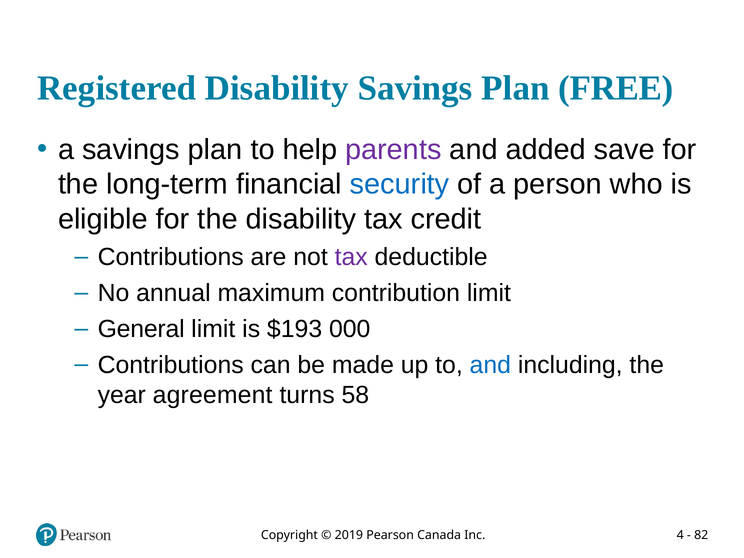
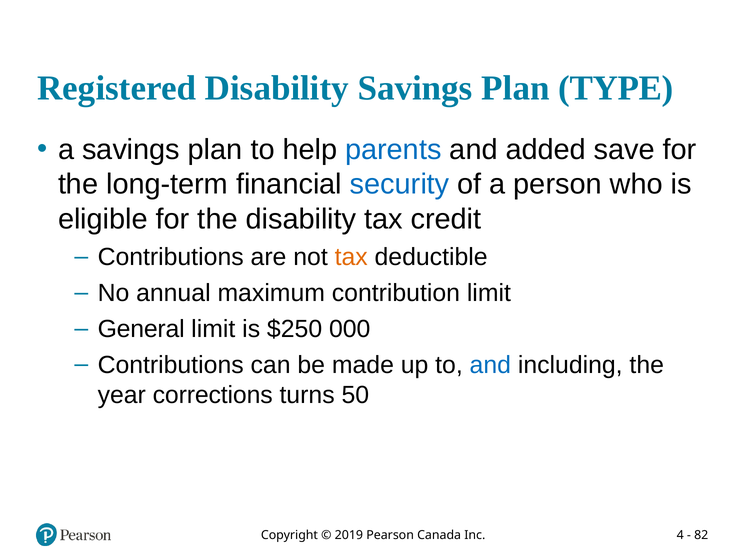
FREE: FREE -> TYPE
parents colour: purple -> blue
tax at (351, 257) colour: purple -> orange
$193: $193 -> $250
agreement: agreement -> corrections
58: 58 -> 50
